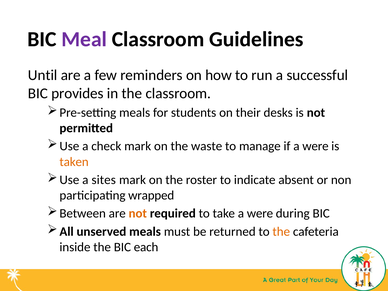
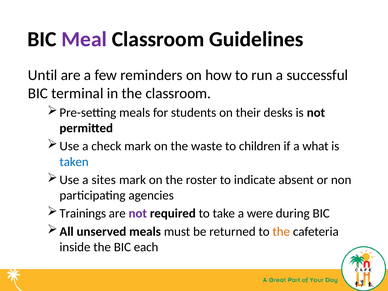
provides: provides -> terminal
manage: manage -> children
if a were: were -> what
taken colour: orange -> blue
wrapped: wrapped -> agencies
Between: Between -> Trainings
not at (138, 213) colour: orange -> purple
